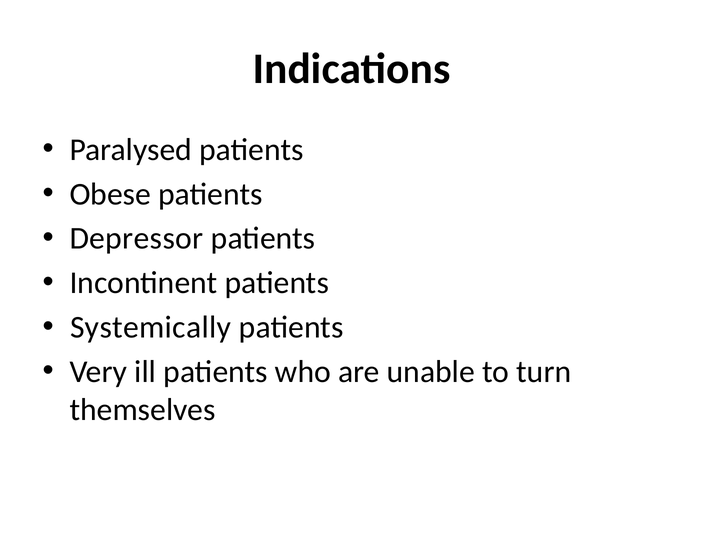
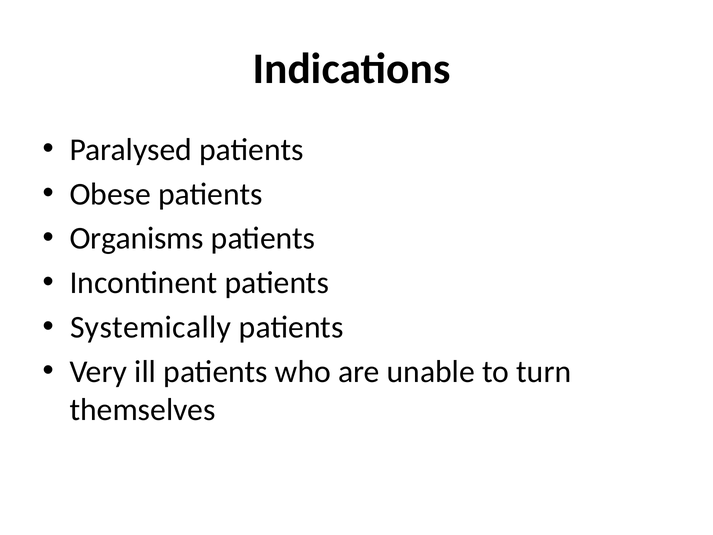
Depressor: Depressor -> Organisms
